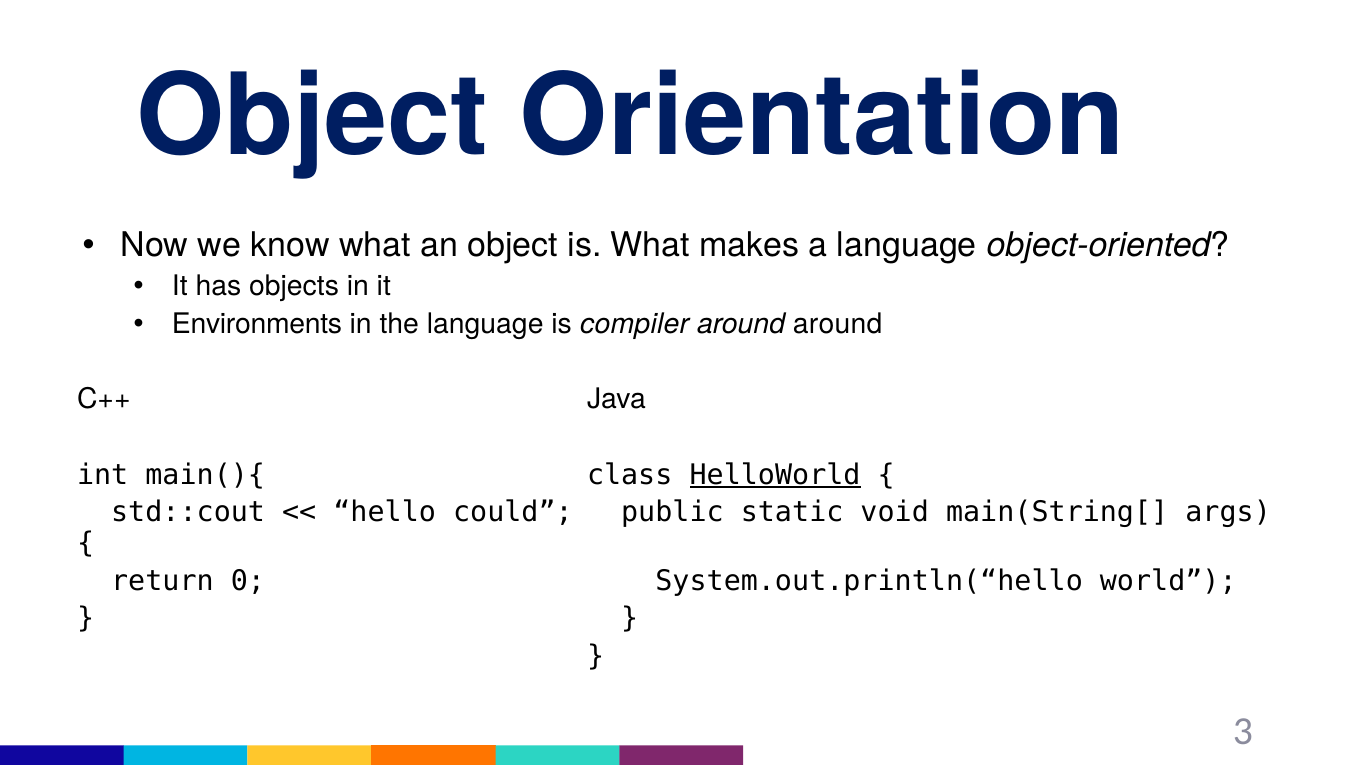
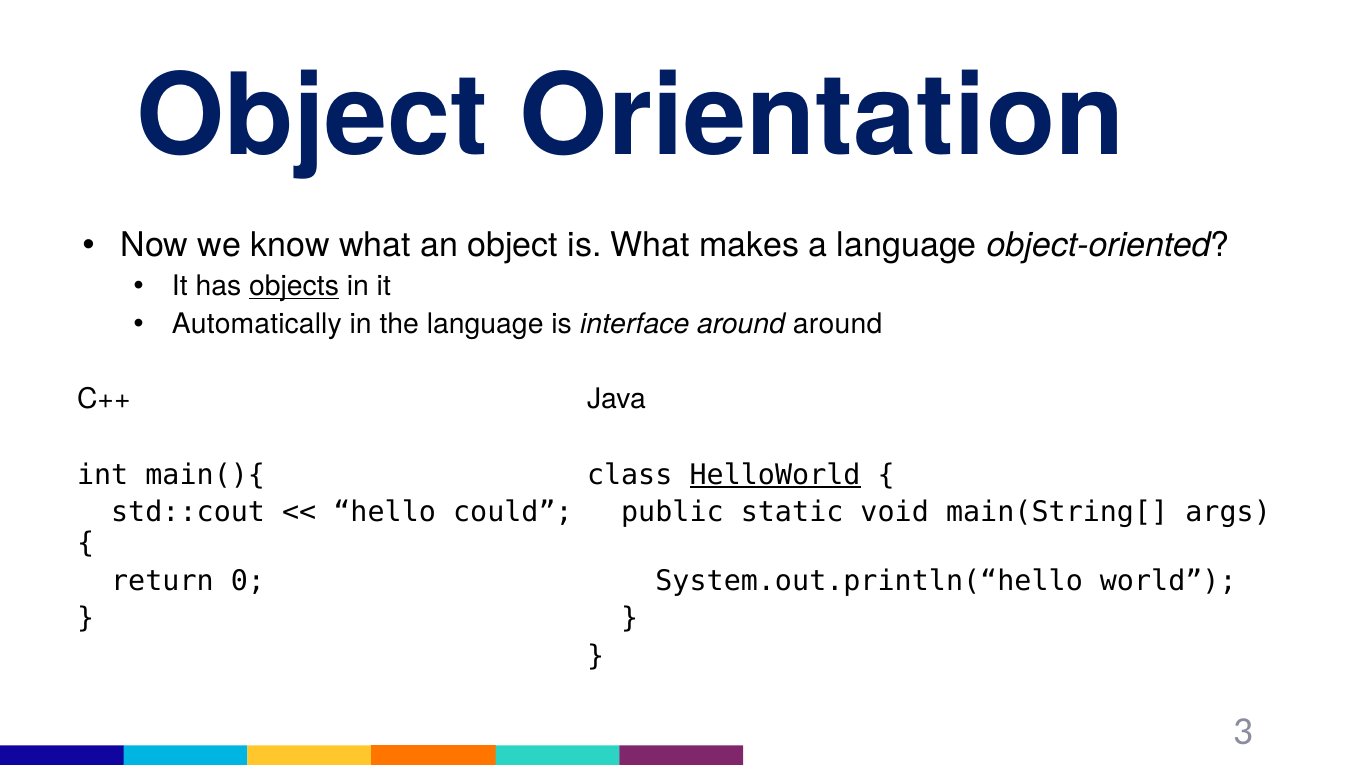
objects underline: none -> present
Environments: Environments -> Automatically
compiler: compiler -> interface
